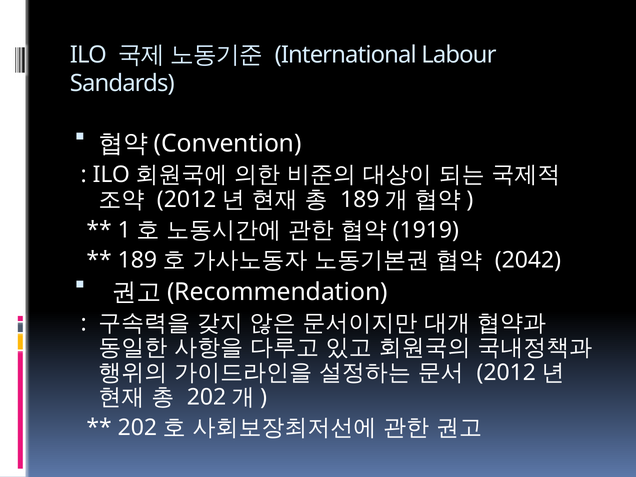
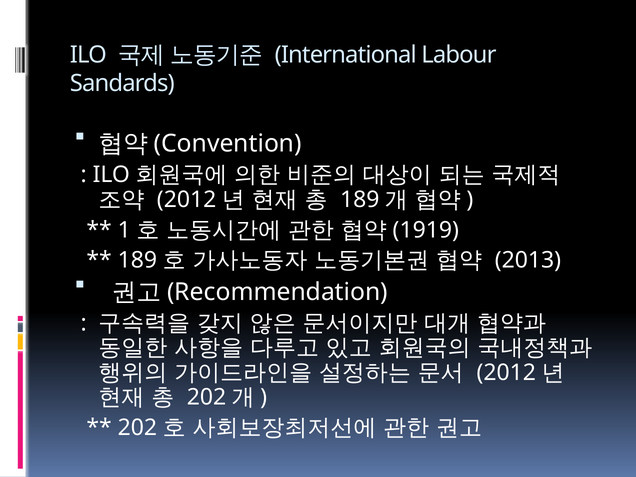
2042: 2042 -> 2013
